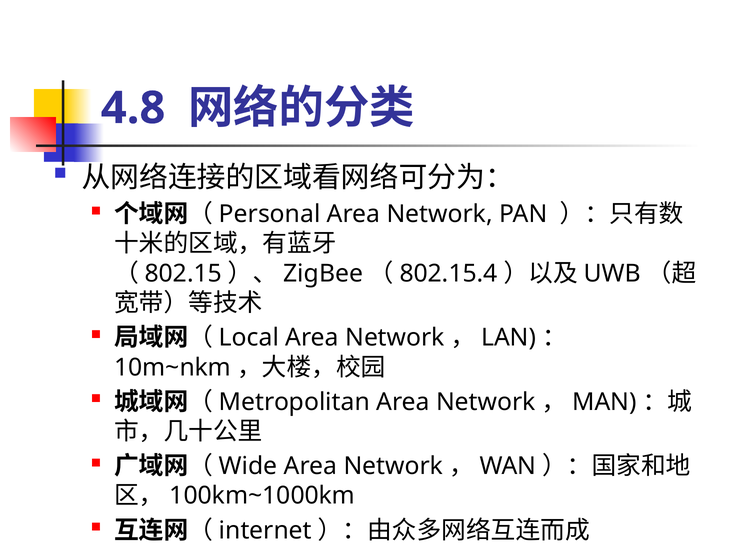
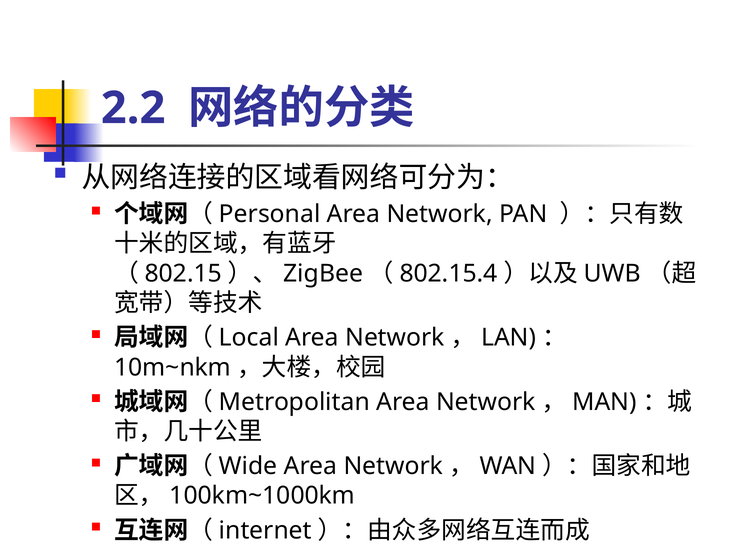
4.8: 4.8 -> 2.2
